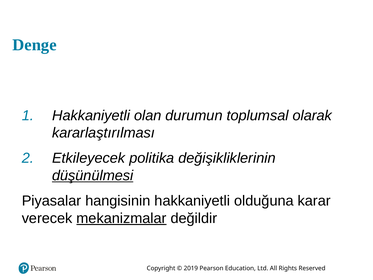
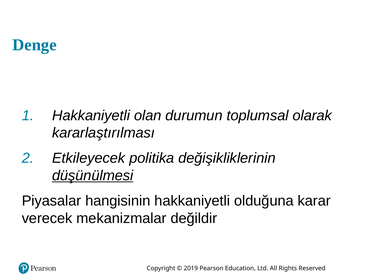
mekanizmalar underline: present -> none
